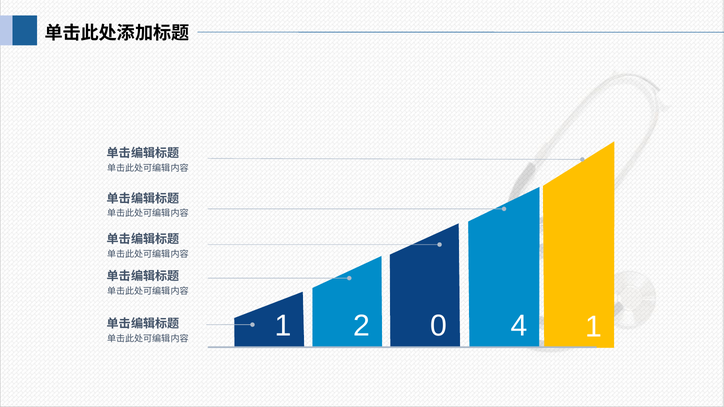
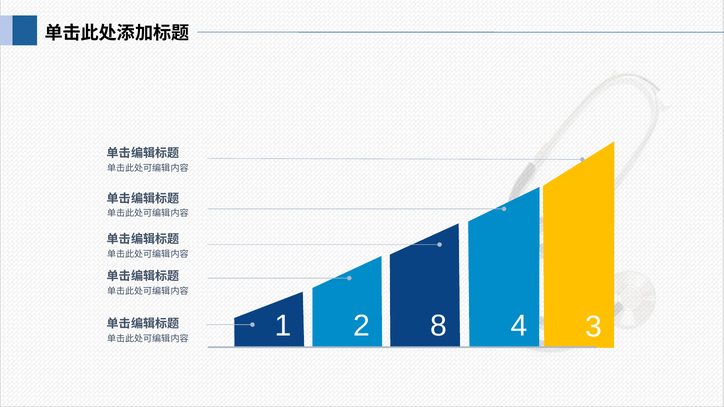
0: 0 -> 8
4 1: 1 -> 3
